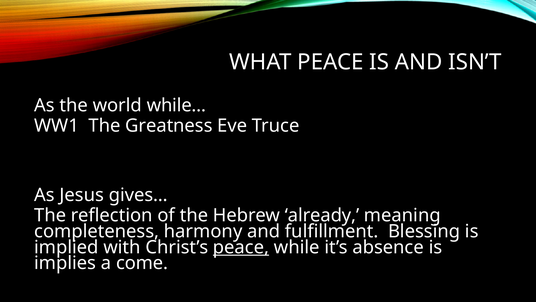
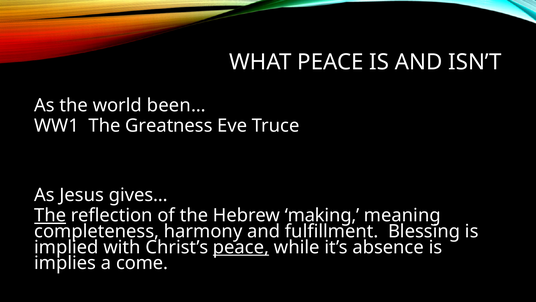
while…: while… -> been…
The at (50, 215) underline: none -> present
already: already -> making
